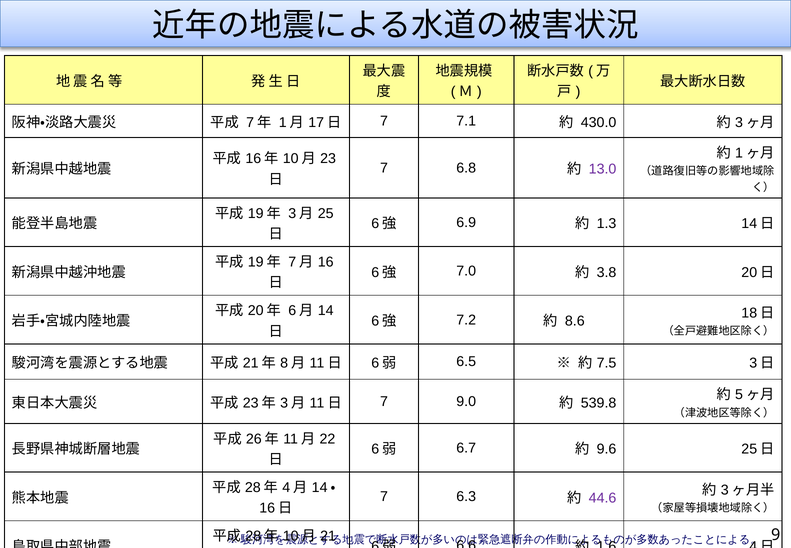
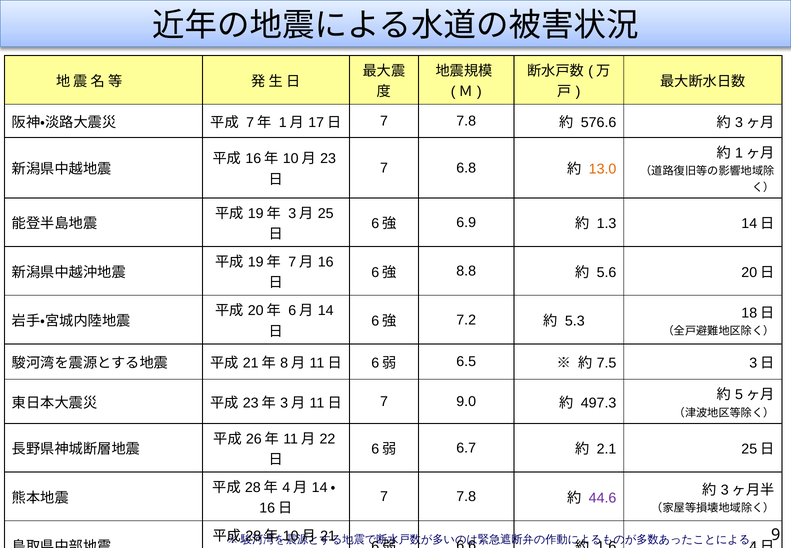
7.1 at (466, 121): 7.1 -> 7.8
430.0: 430.0 -> 576.6
13.0 colour: purple -> orange
7.0: 7.0 -> 8.8
3.8: 3.8 -> 5.6
8.6: 8.6 -> 5.3
539.8: 539.8 -> 497.3
9.6: 9.6 -> 2.1
6.3 at (466, 496): 6.3 -> 7.8
